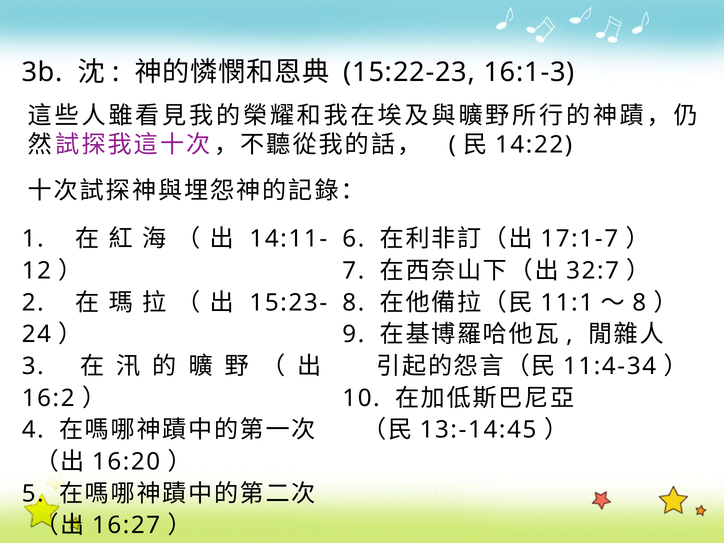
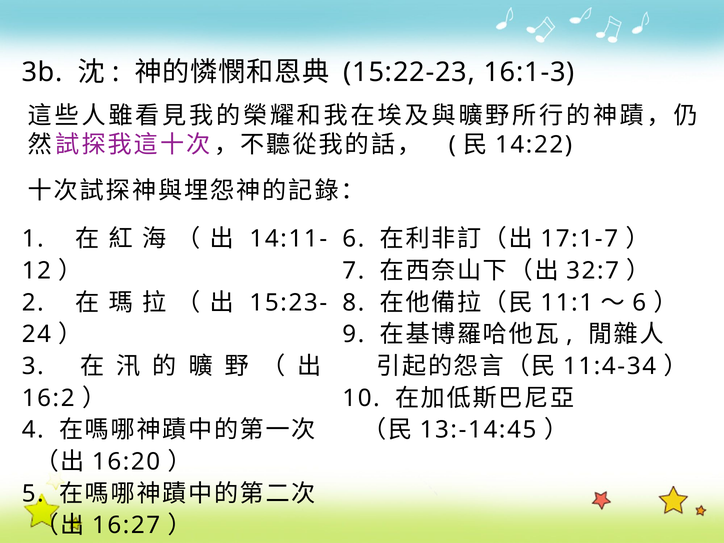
8 at (639, 303): 8 -> 6
